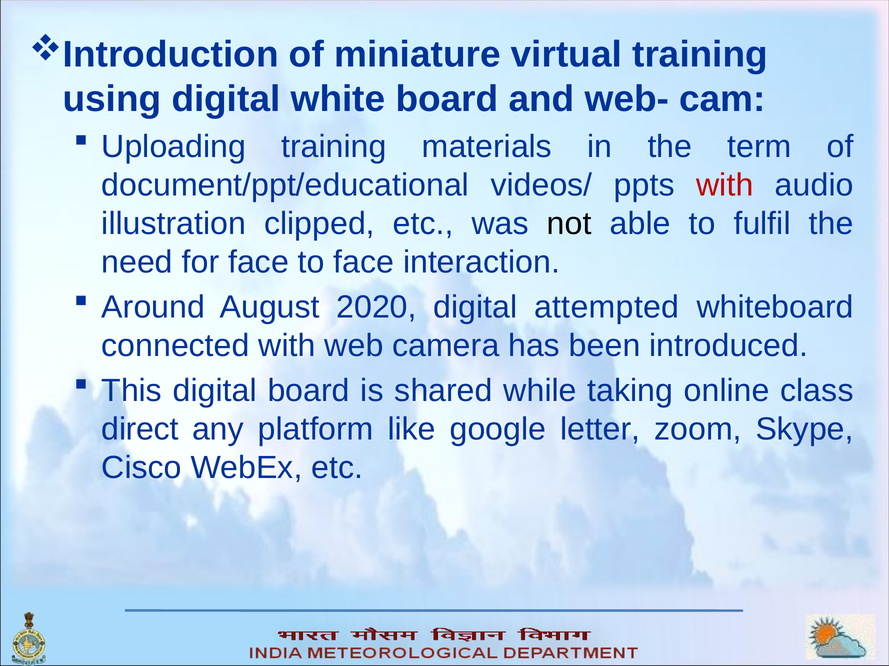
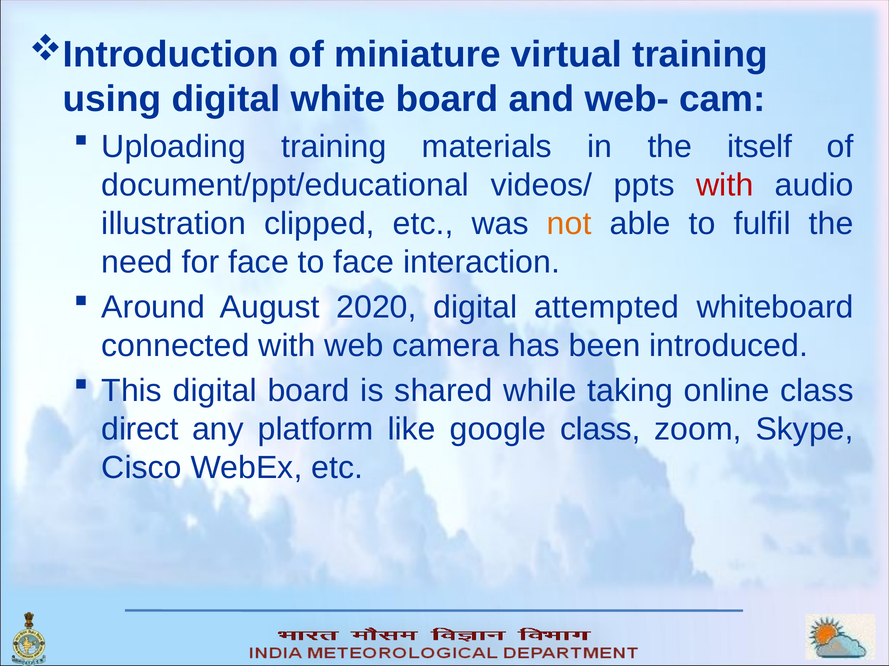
term: term -> itself
not colour: black -> orange
google letter: letter -> class
